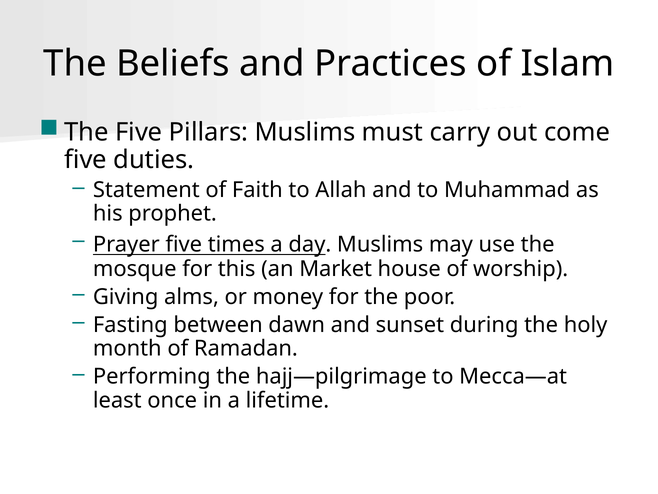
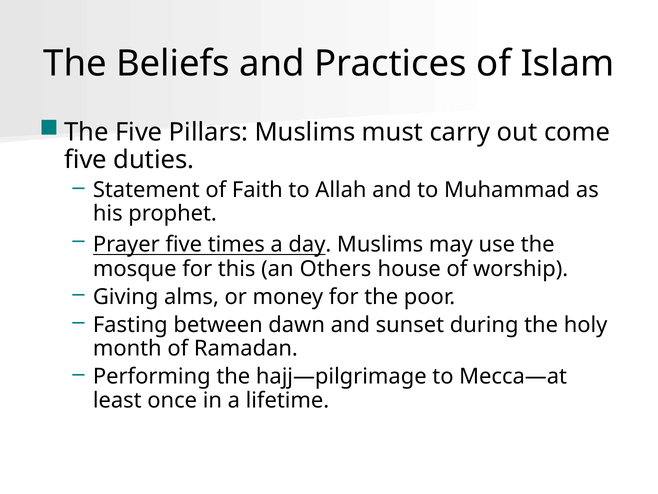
Market: Market -> Others
